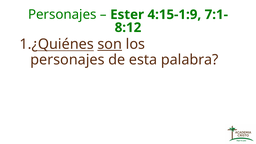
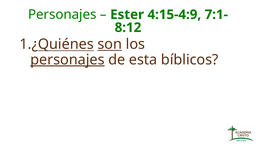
4:15-1:9: 4:15-1:9 -> 4:15-4:9
personajes at (67, 60) underline: none -> present
palabra: palabra -> bíblicos
